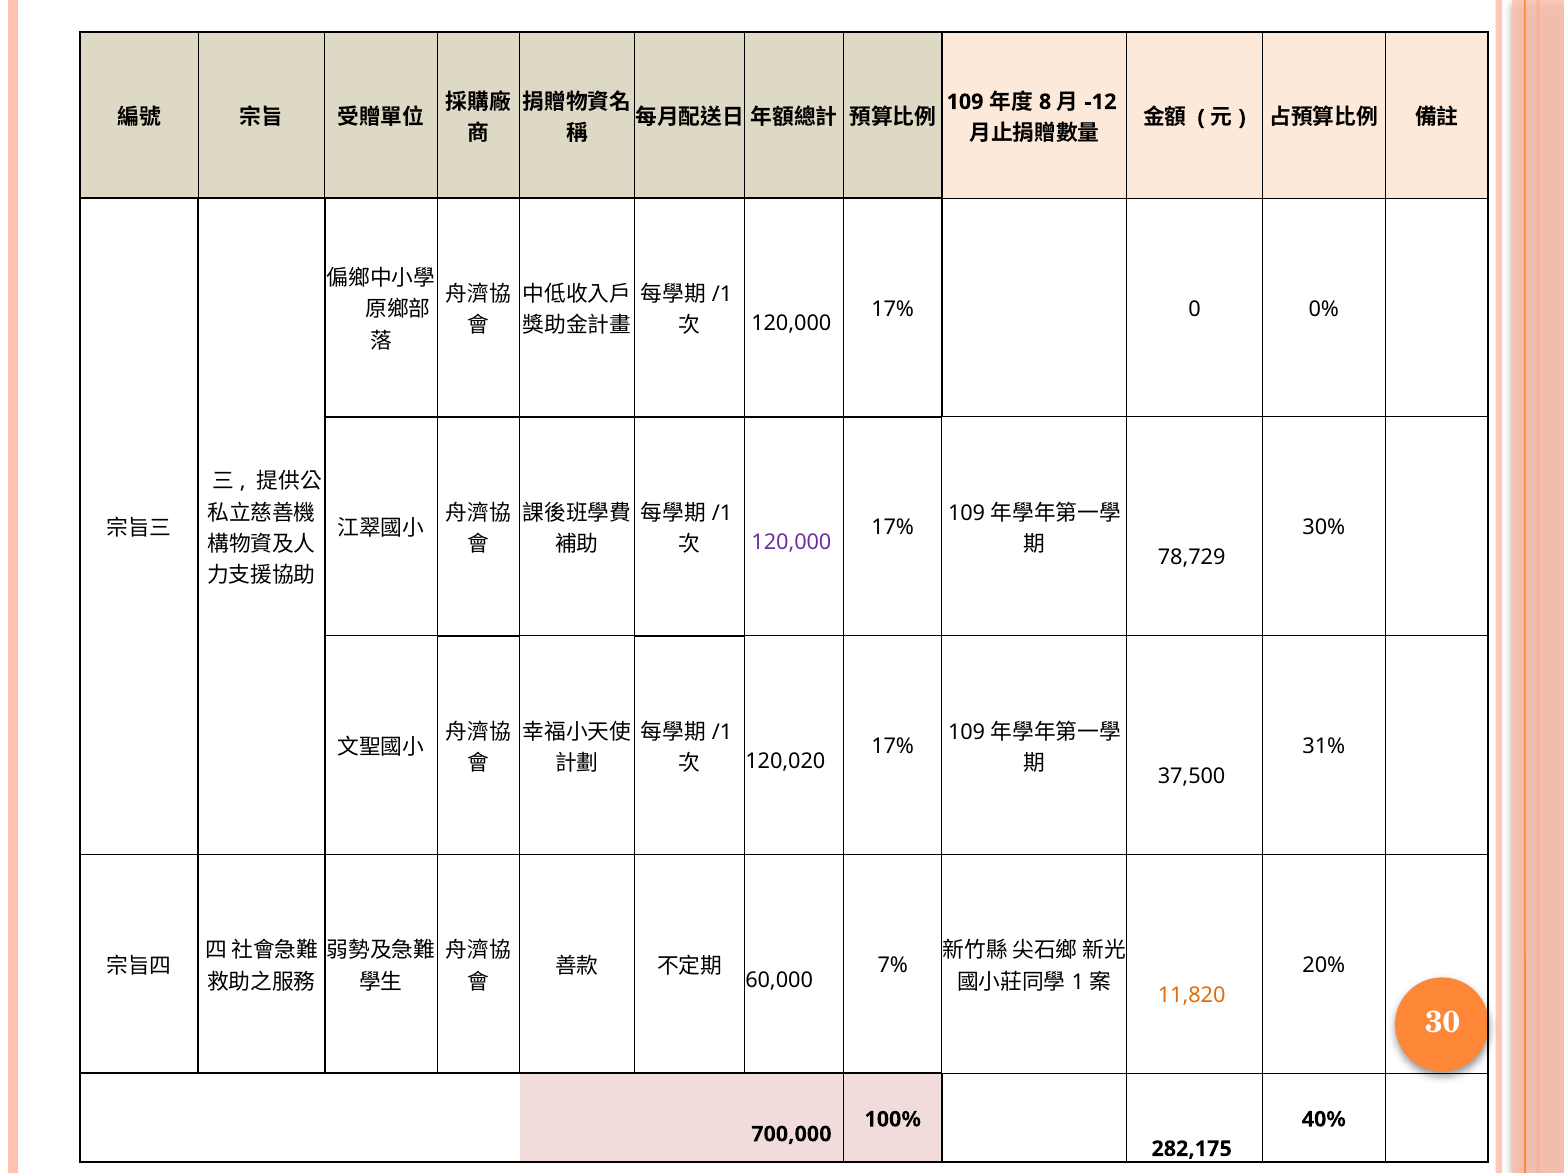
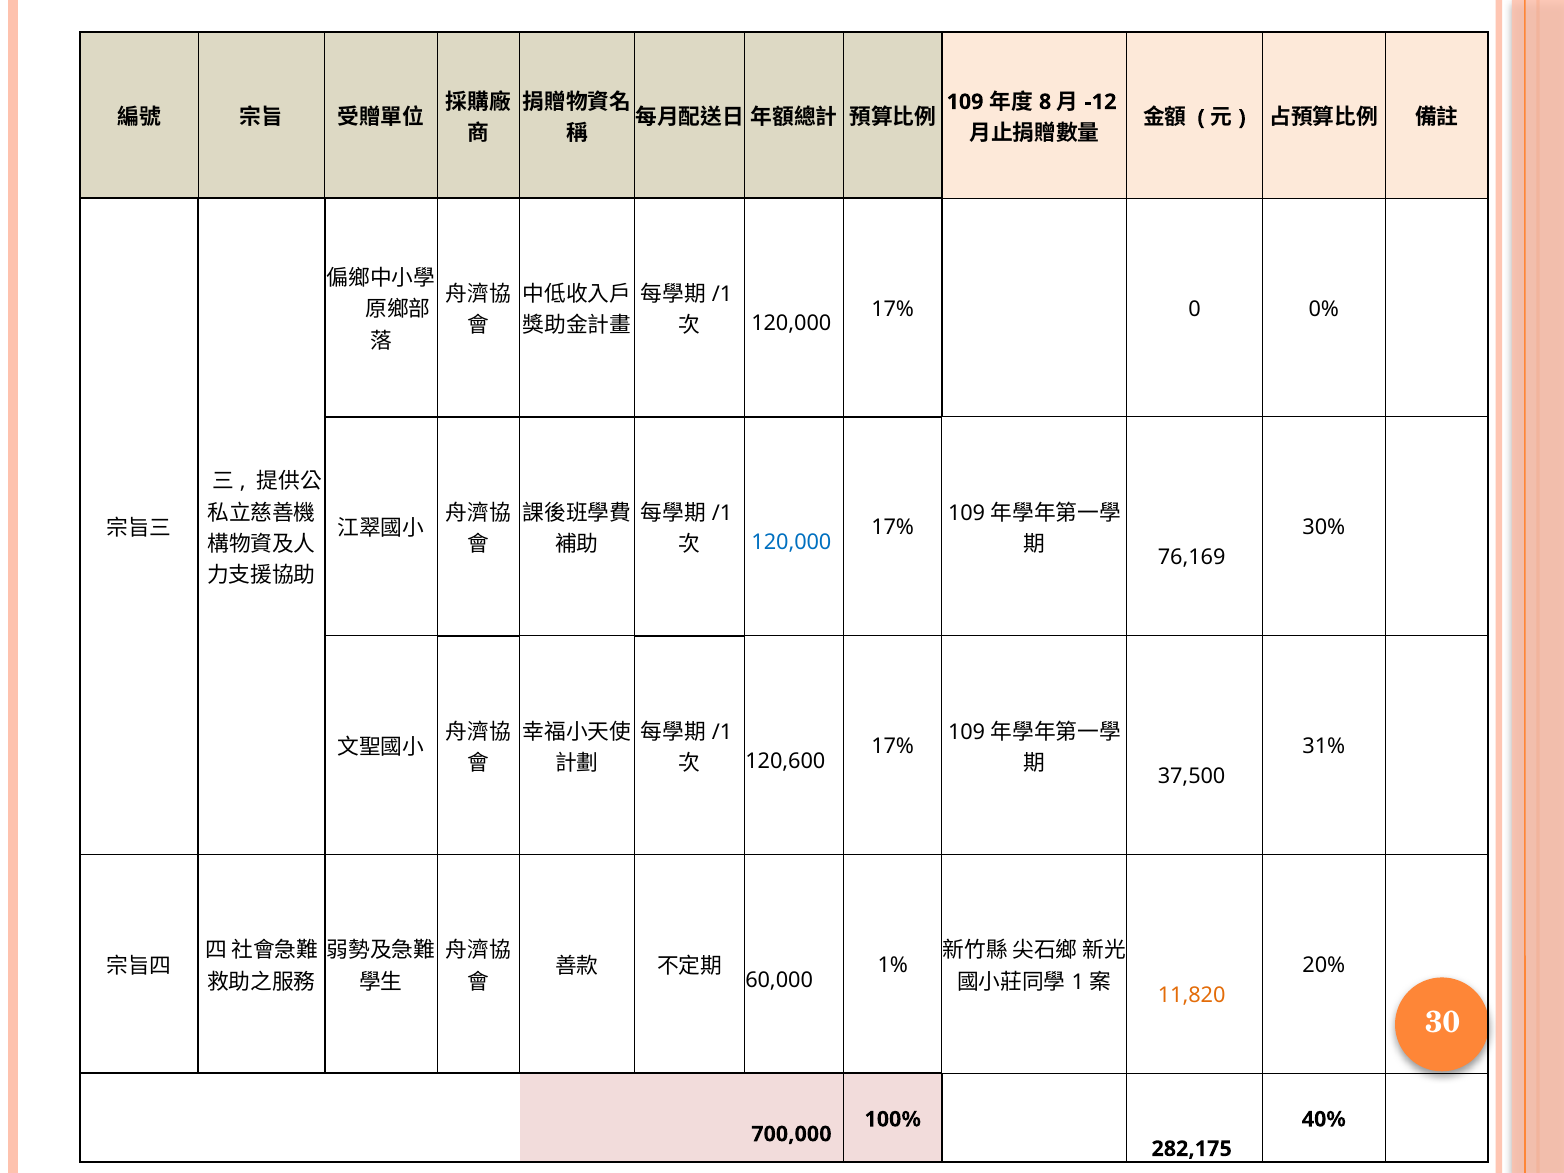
120,000 at (791, 543) colour: purple -> blue
78,729: 78,729 -> 76,169
120,020: 120,020 -> 120,600
7%: 7% -> 1%
